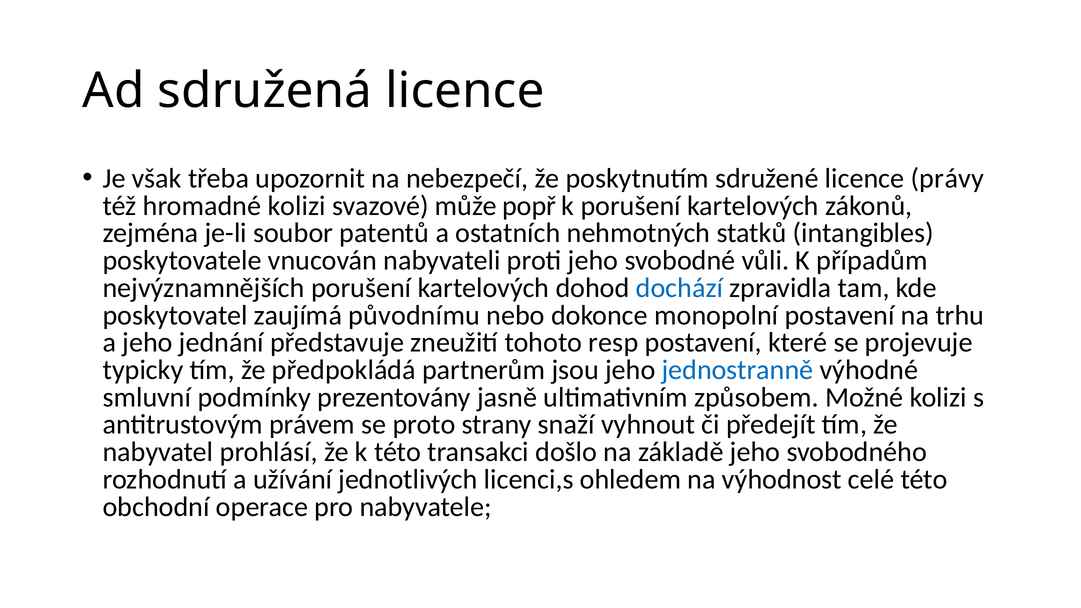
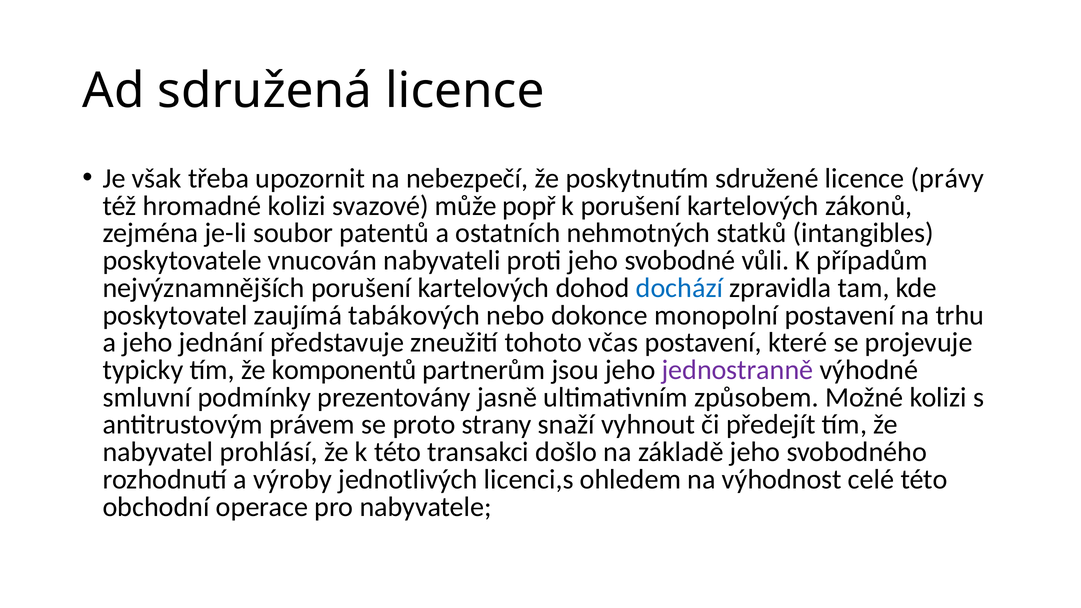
původnímu: původnímu -> tabákových
resp: resp -> včas
předpokládá: předpokládá -> komponentů
jednostranně colour: blue -> purple
užívání: užívání -> výroby
